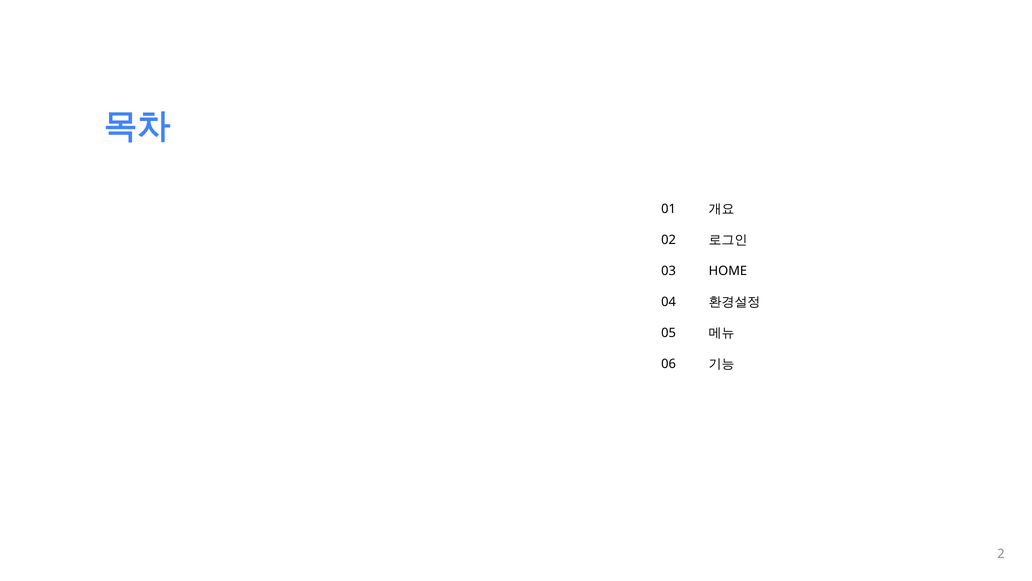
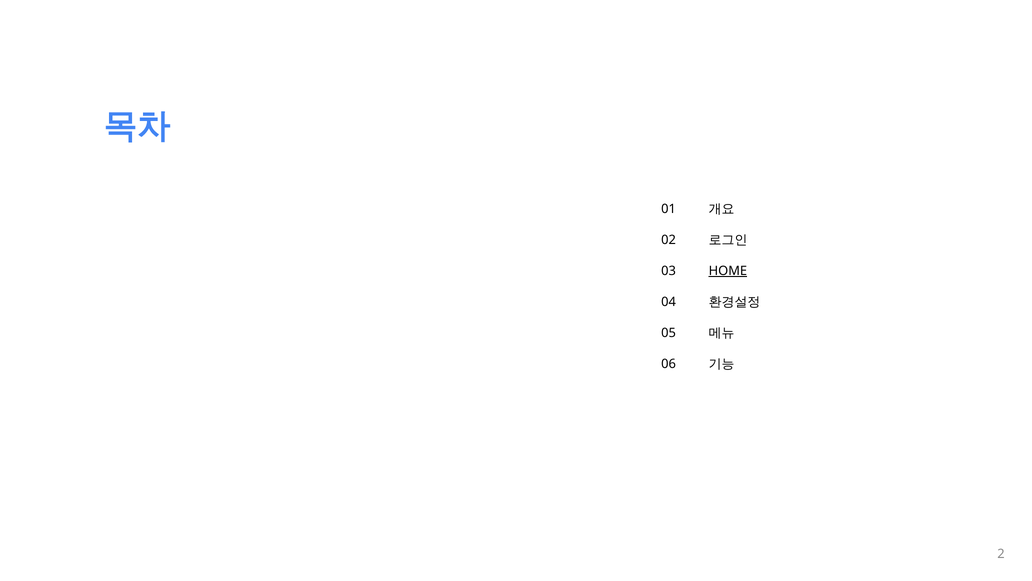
HOME underline: none -> present
